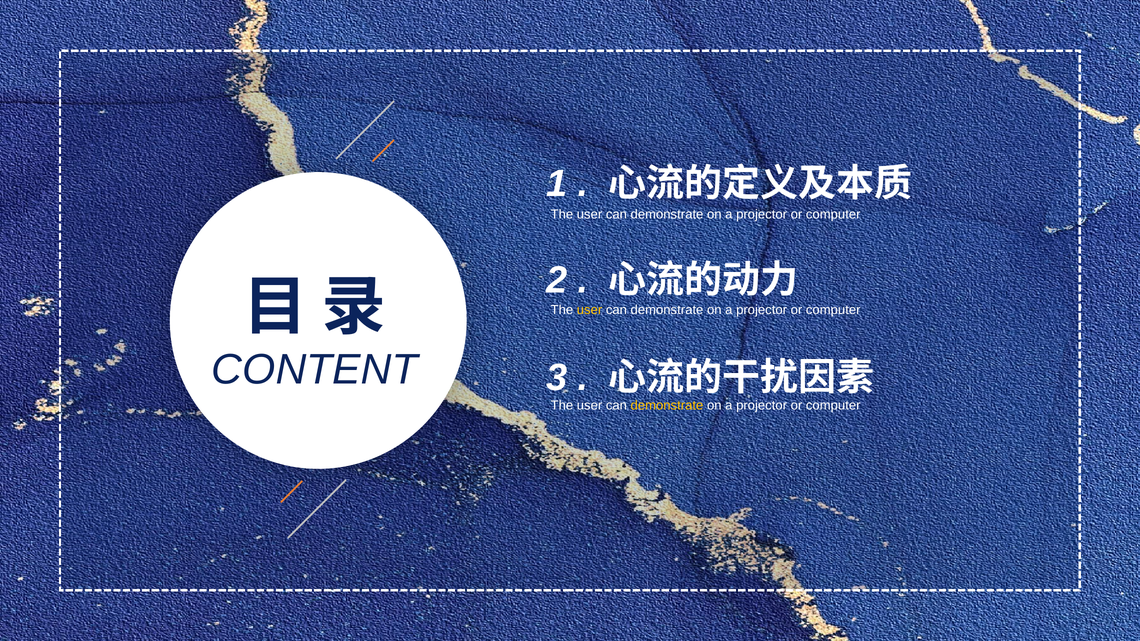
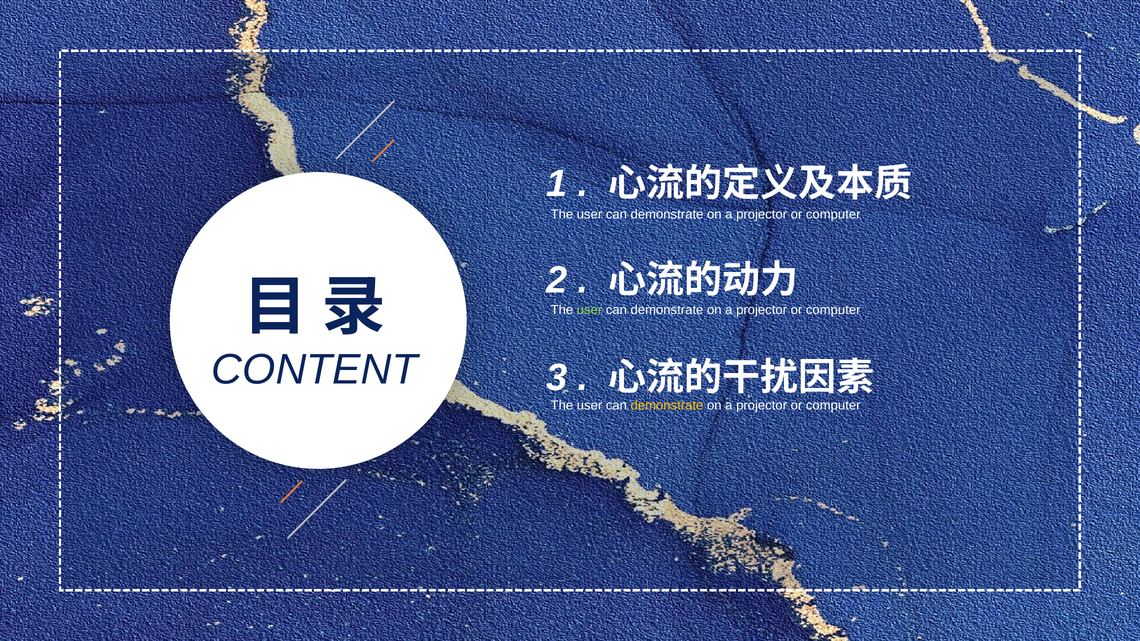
user at (590, 310) colour: yellow -> light green
